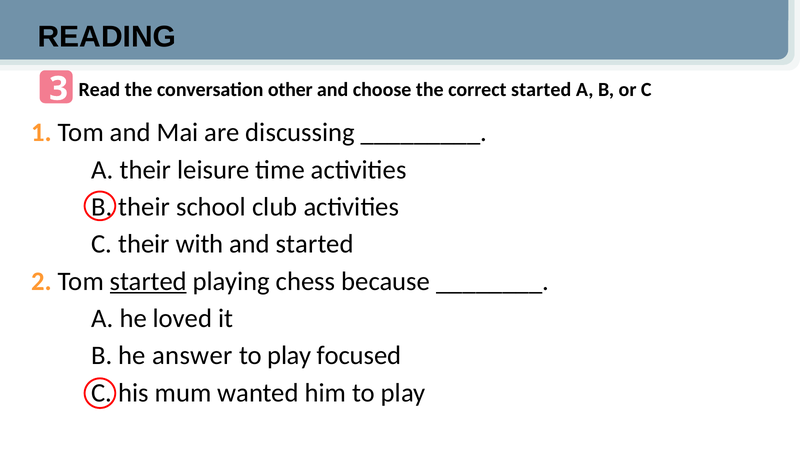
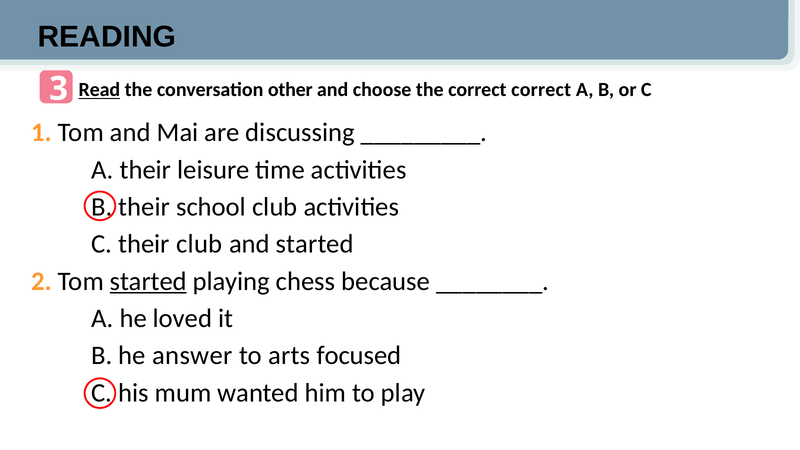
Read underline: none -> present
correct started: started -> correct
their with: with -> club
play at (289, 356): play -> arts
